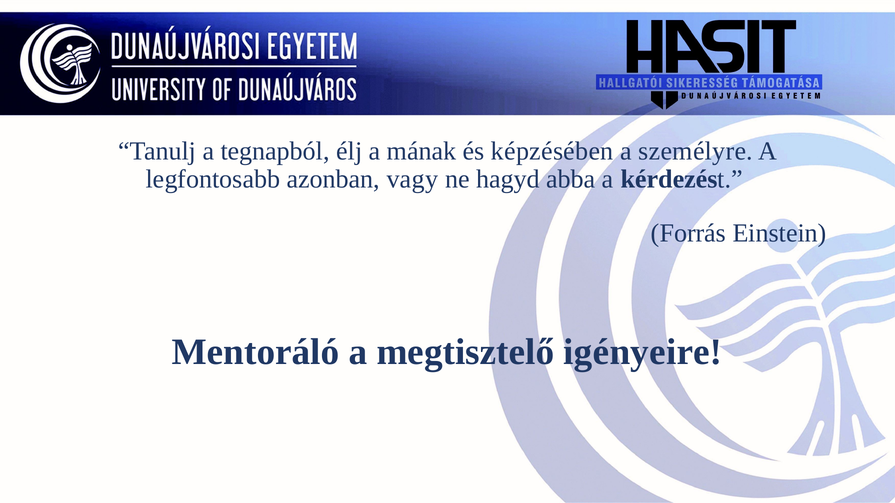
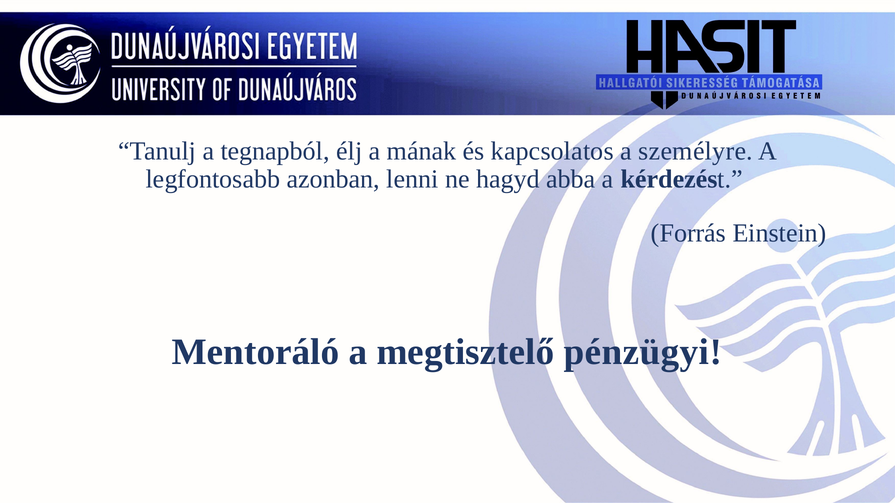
képzésében: képzésében -> kapcsolatos
vagy: vagy -> lenni
igényeire: igényeire -> pénzügyi
